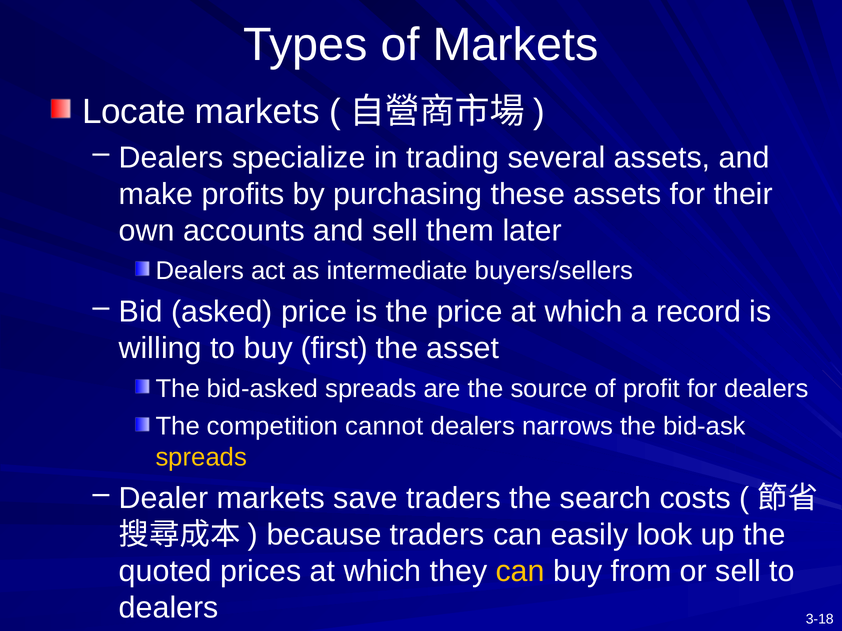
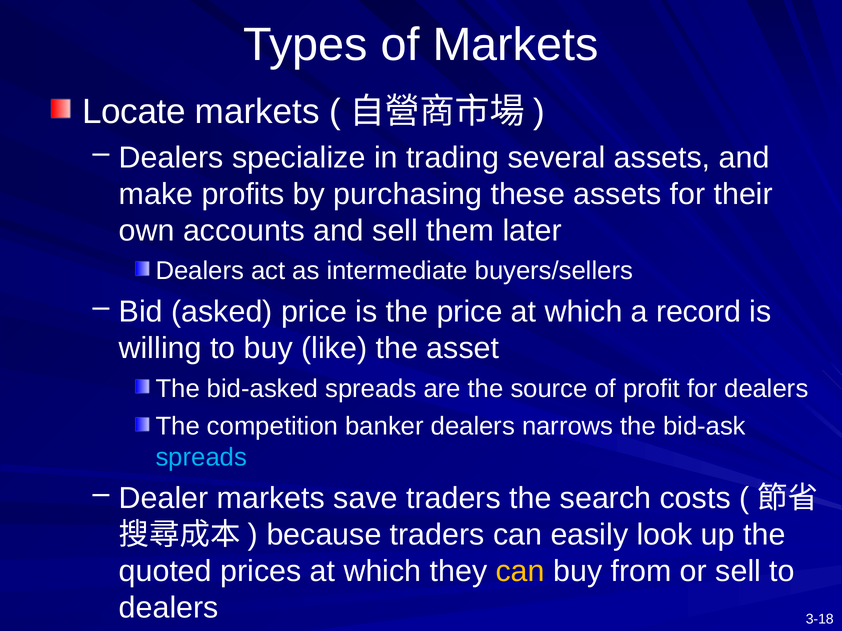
first: first -> like
cannot: cannot -> banker
spreads at (201, 458) colour: yellow -> light blue
